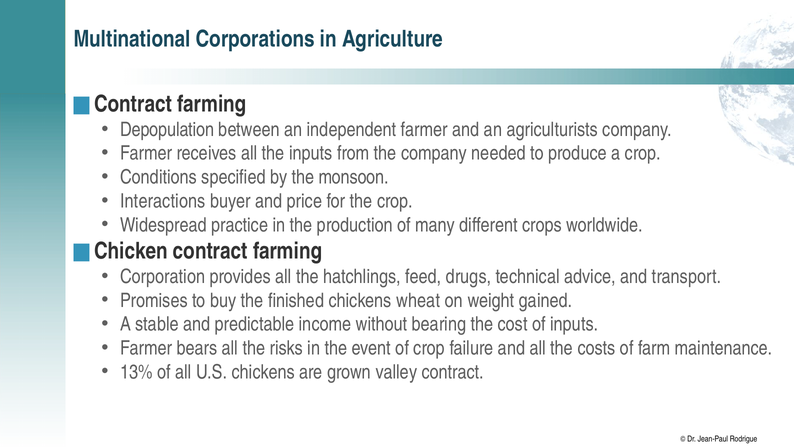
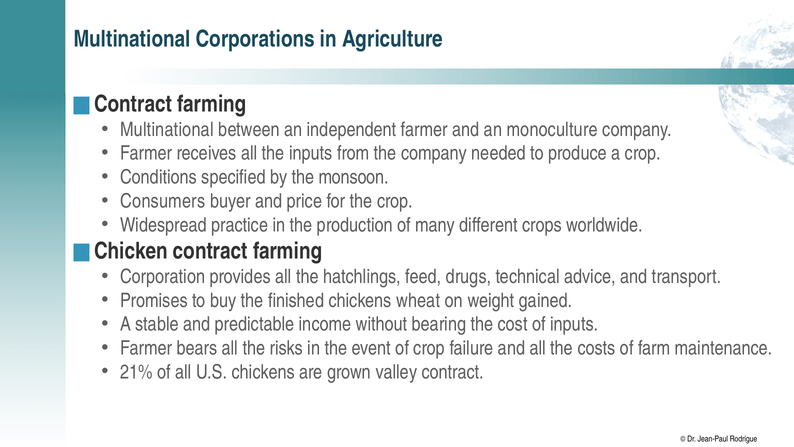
Depopulation at (167, 129): Depopulation -> Multinational
agriculturists: agriculturists -> monoculture
Interactions: Interactions -> Consumers
13%: 13% -> 21%
